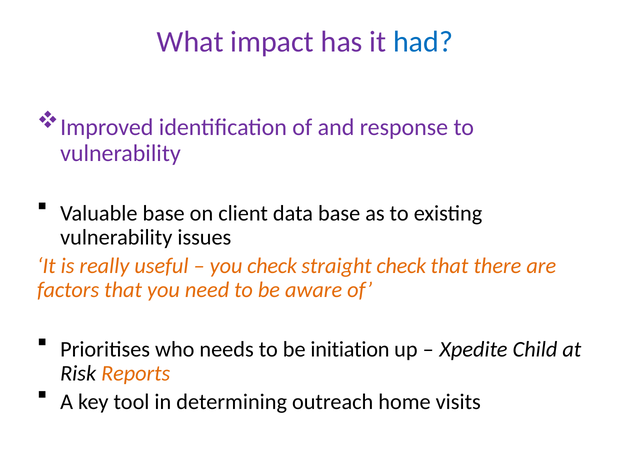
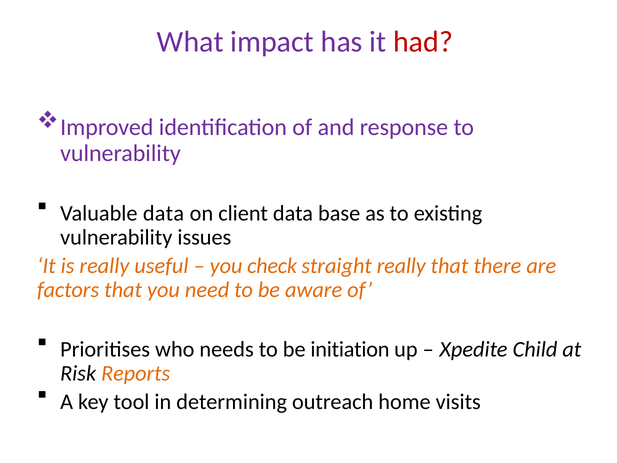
had colour: blue -> red
Valuable base: base -> data
straight check: check -> really
